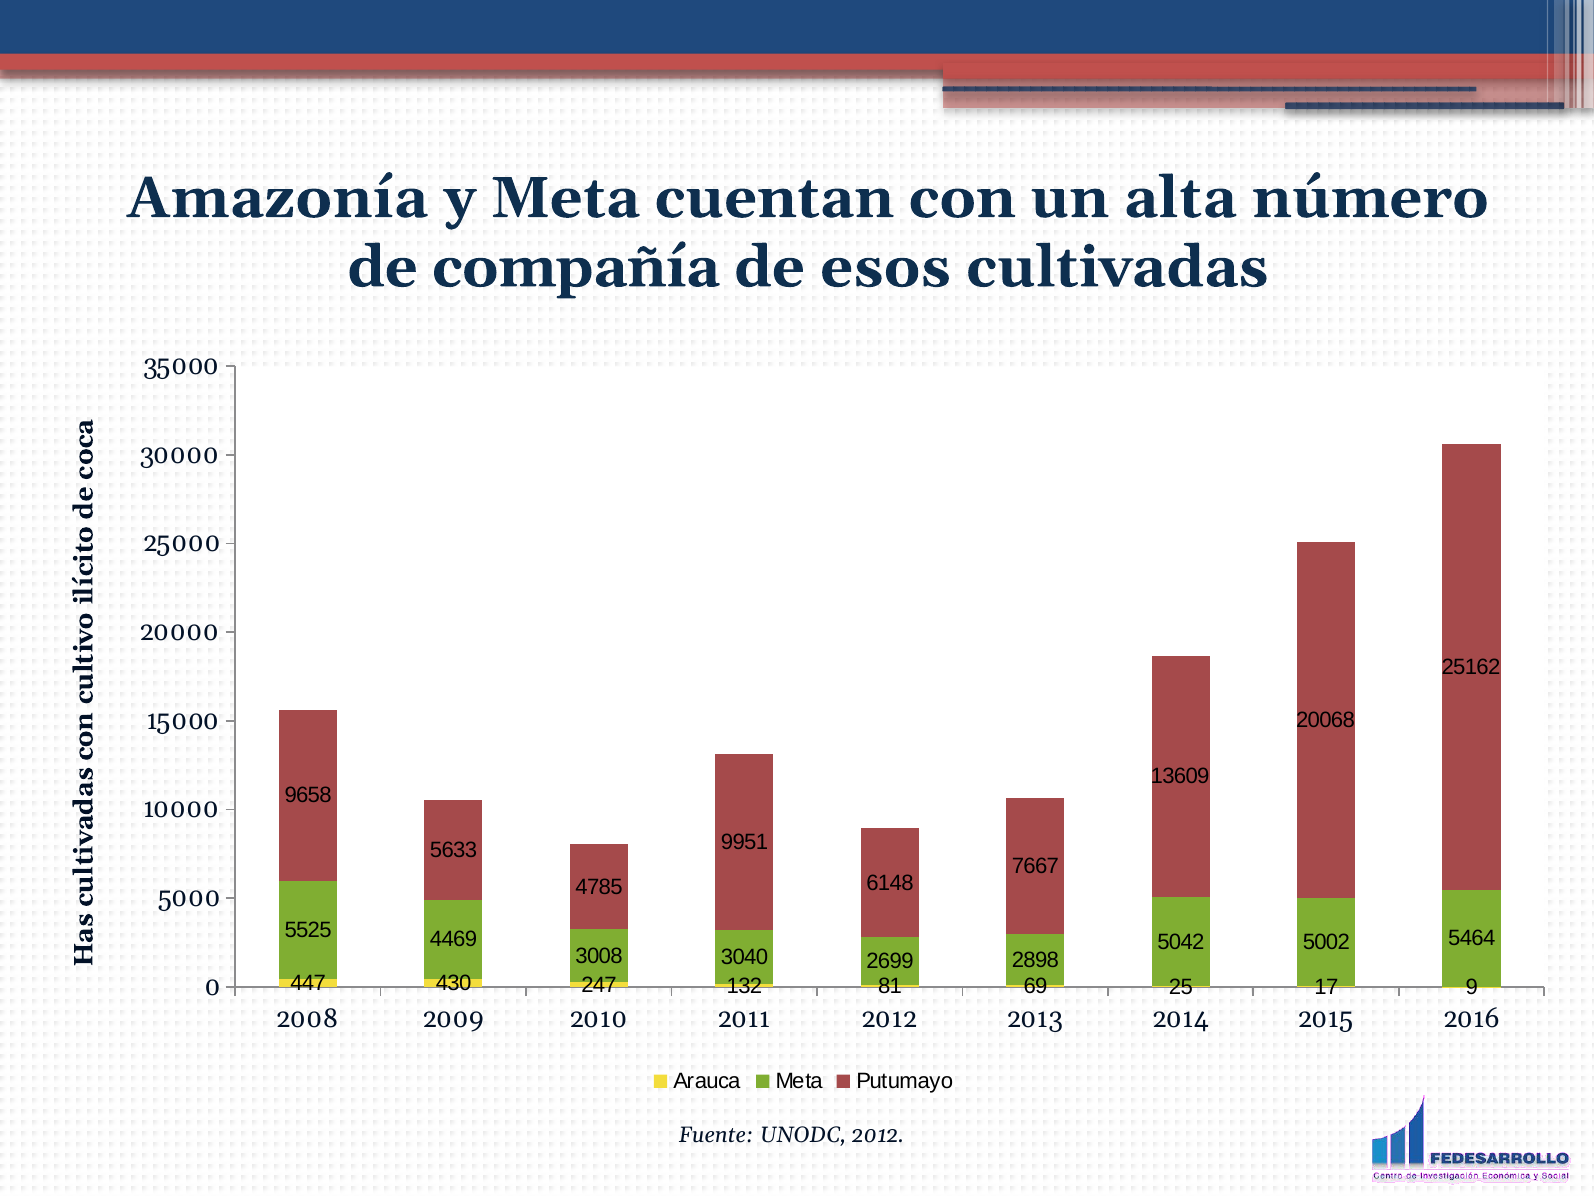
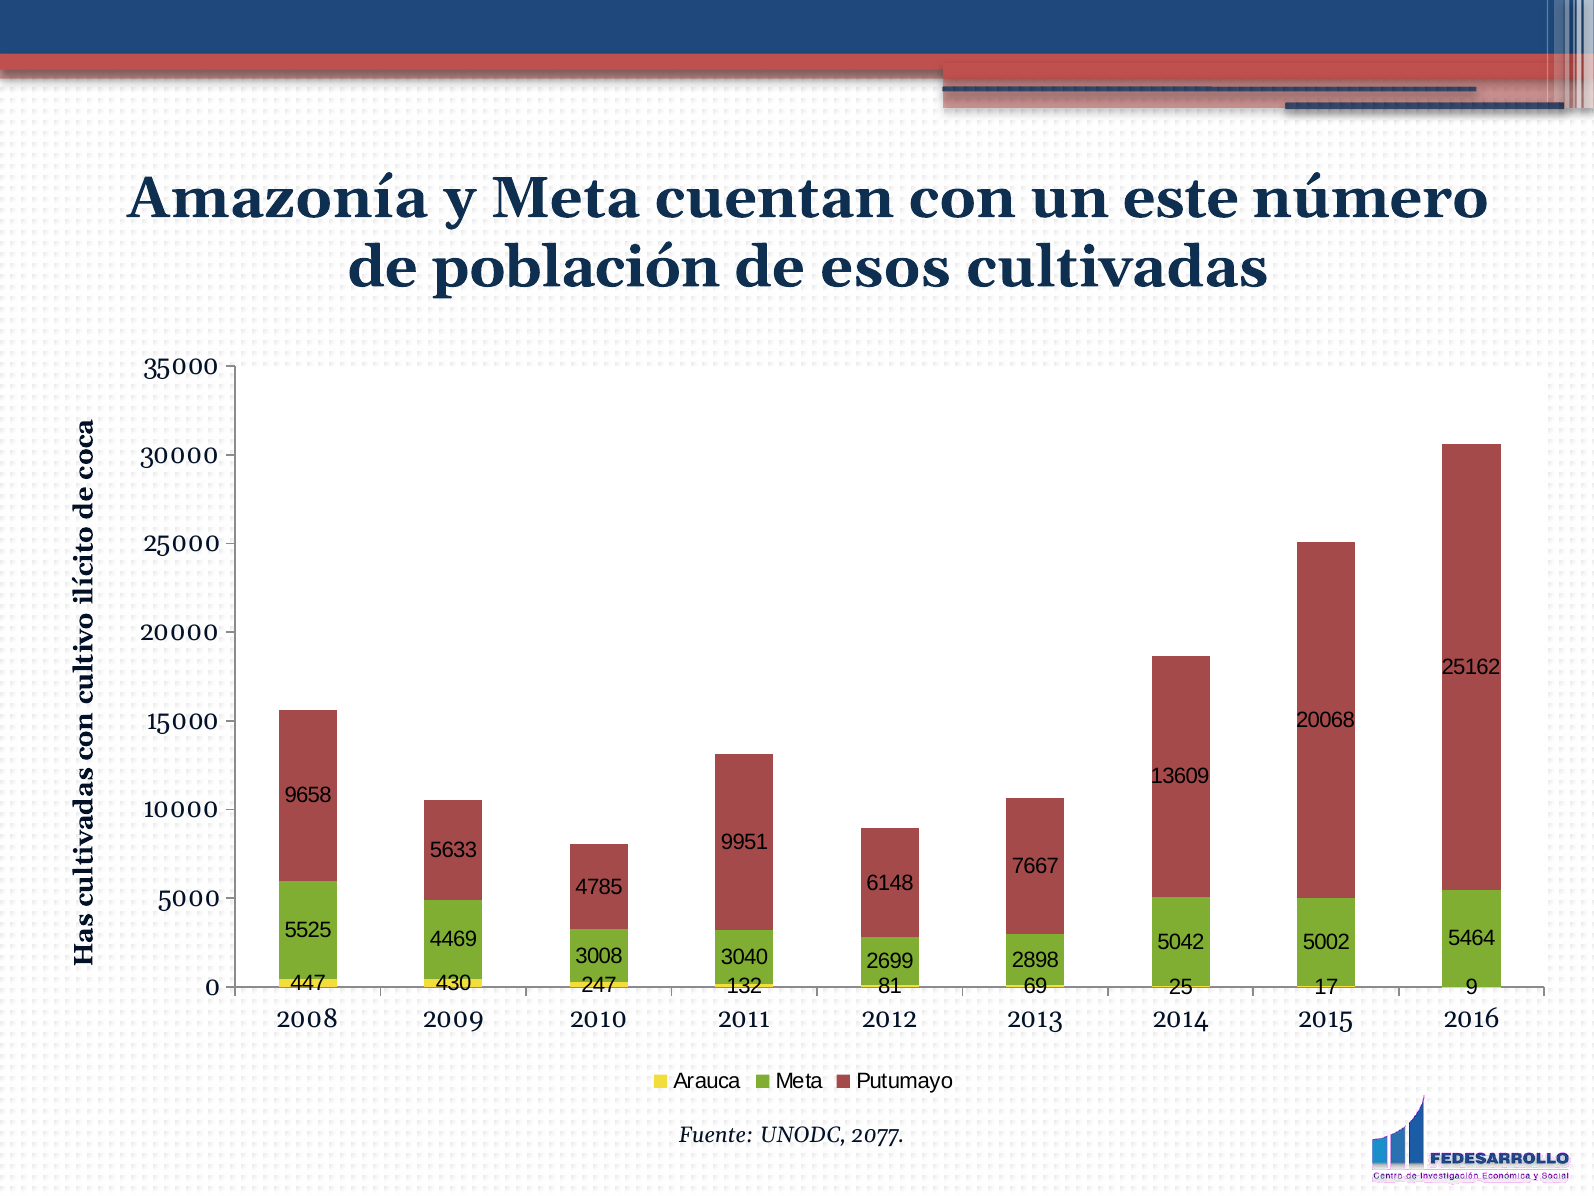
alta: alta -> este
compañía: compañía -> población
UNODC 2012: 2012 -> 2077
